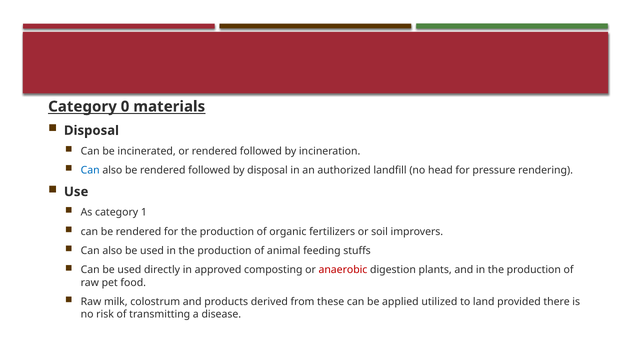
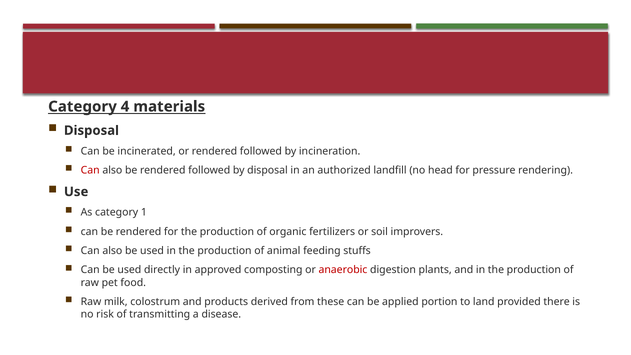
0: 0 -> 4
Can at (90, 170) colour: blue -> red
utilized: utilized -> portion
